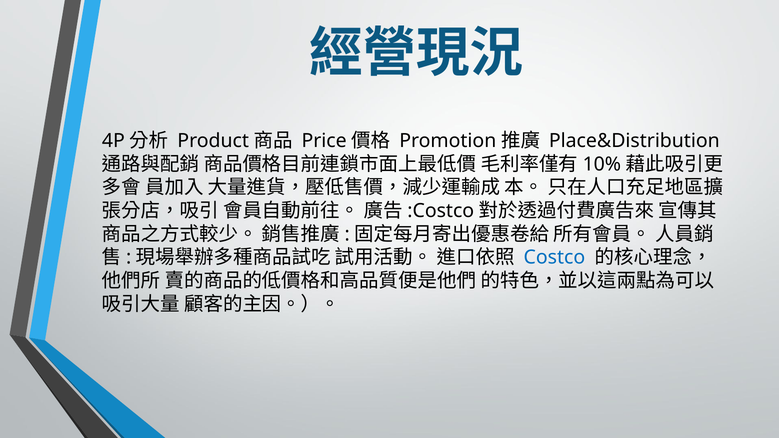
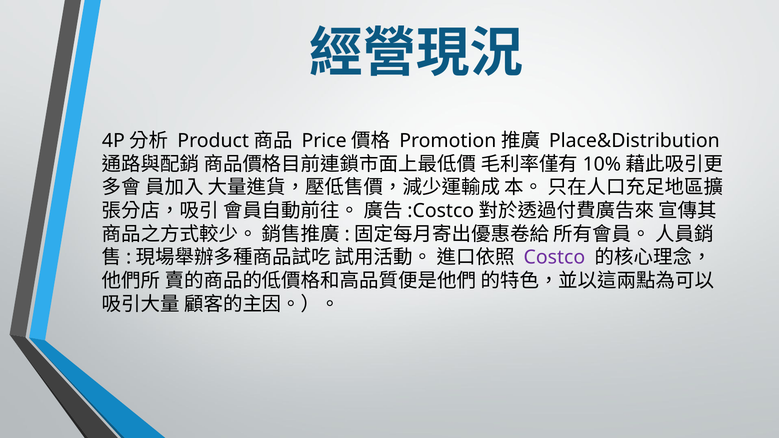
Costco colour: blue -> purple
